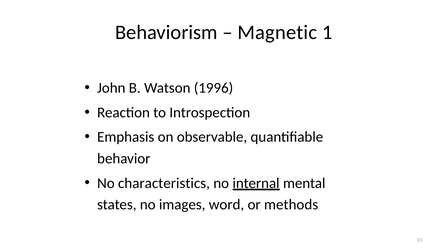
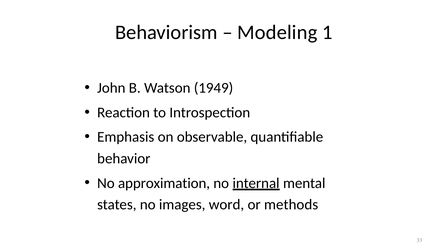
Magnetic: Magnetic -> Modeling
1996: 1996 -> 1949
characteristics: characteristics -> approximation
